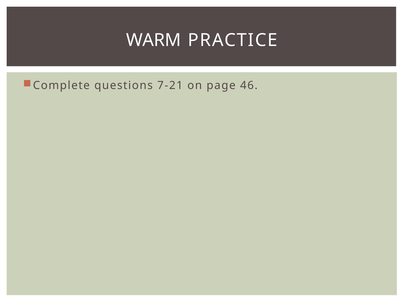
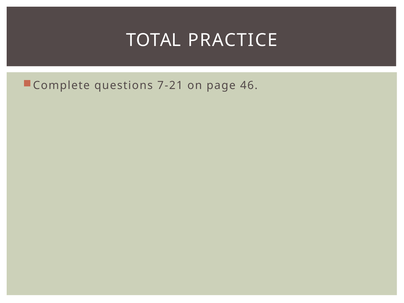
WARM: WARM -> TOTAL
